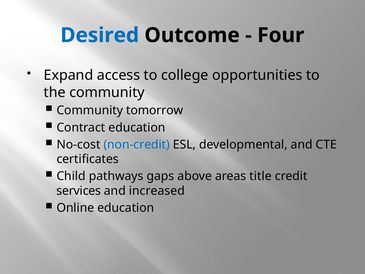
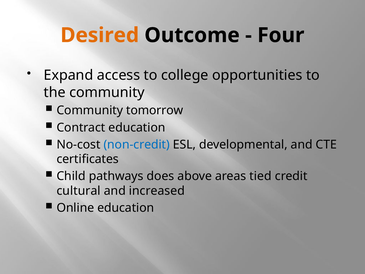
Desired colour: blue -> orange
gaps: gaps -> does
title: title -> tied
services: services -> cultural
